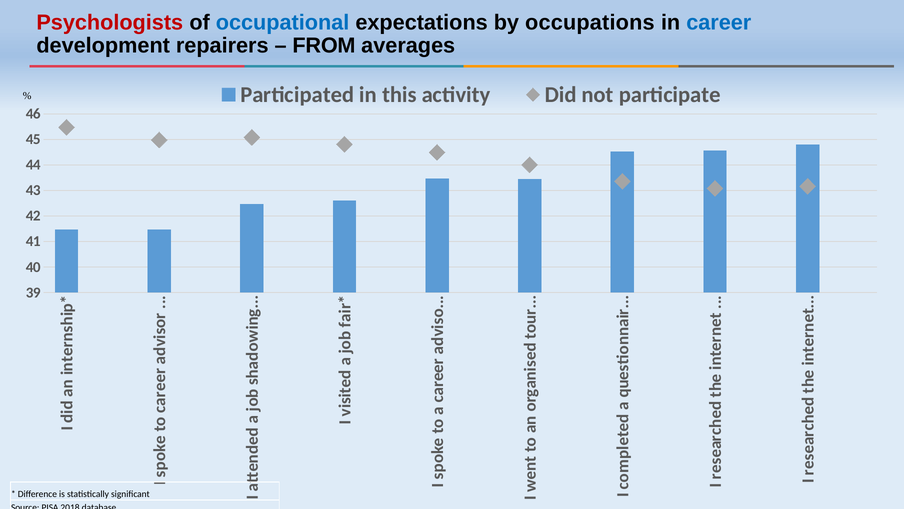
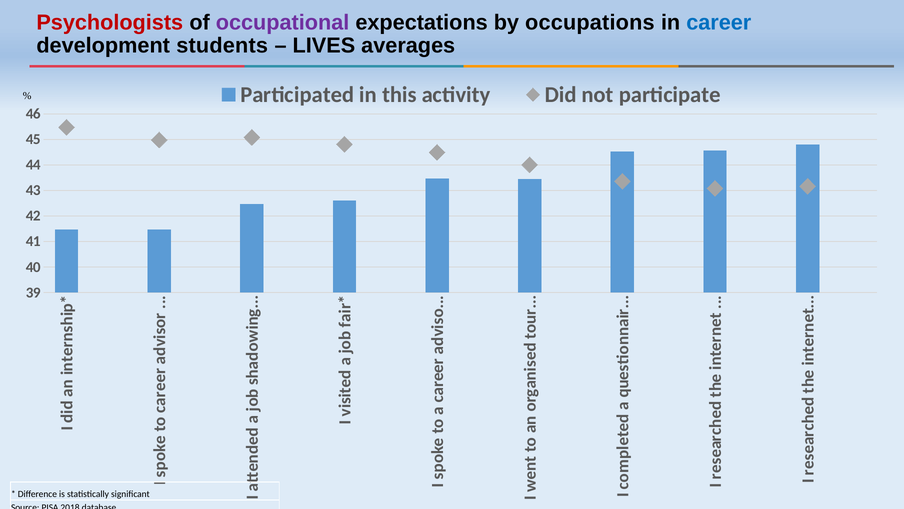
occupational colour: blue -> purple
repairers: repairers -> students
FROM: FROM -> LIVES
